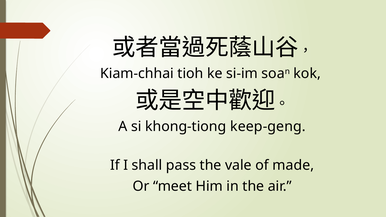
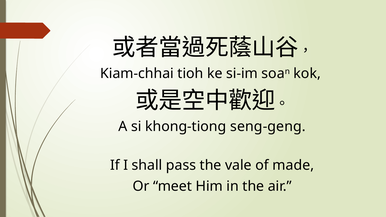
keep-geng: keep-geng -> seng-geng
